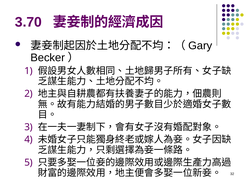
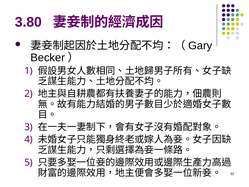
3.70: 3.70 -> 3.80
